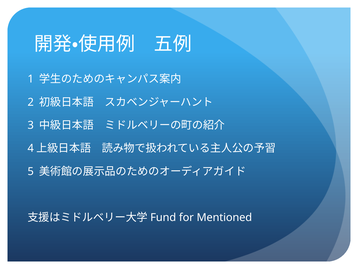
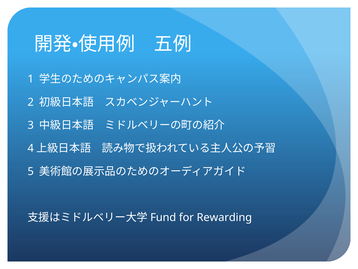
Mentioned: Mentioned -> Rewarding
